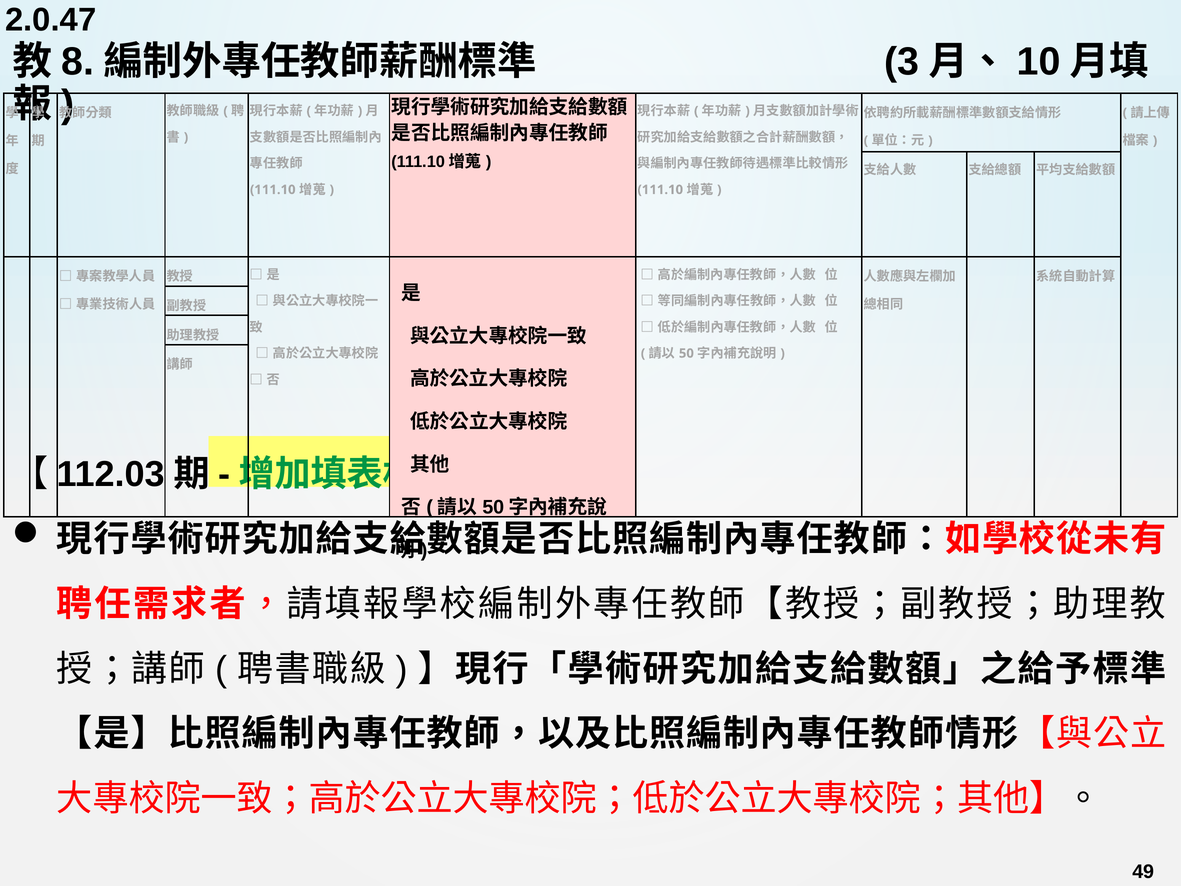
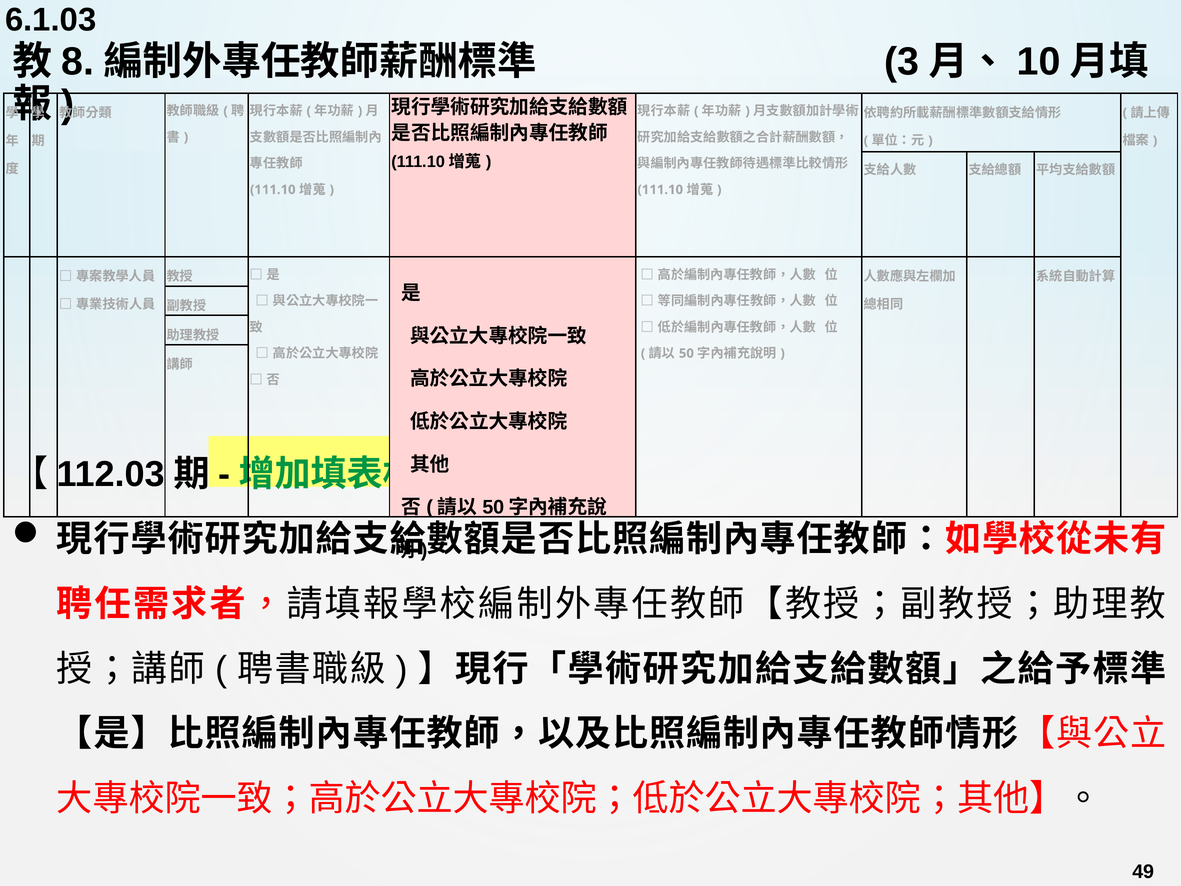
2.0.47: 2.0.47 -> 6.1.03
